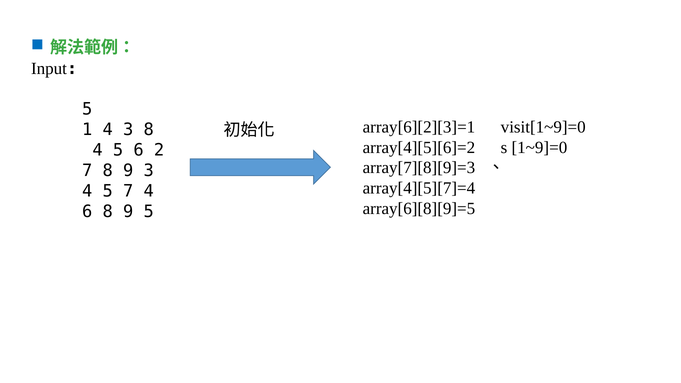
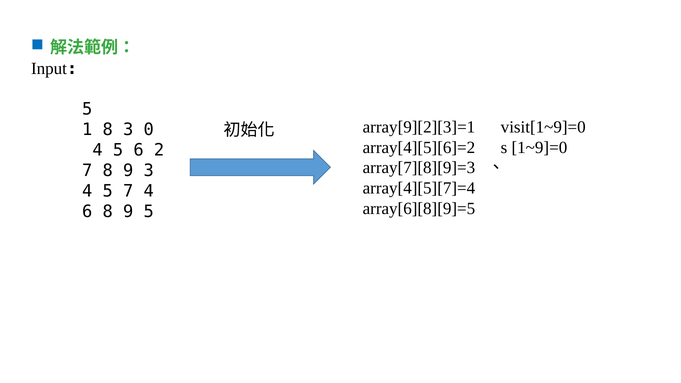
1 4: 4 -> 8
3 8: 8 -> 0
array[6][2][3]=1: array[6][2][3]=1 -> array[9][2][3]=1
